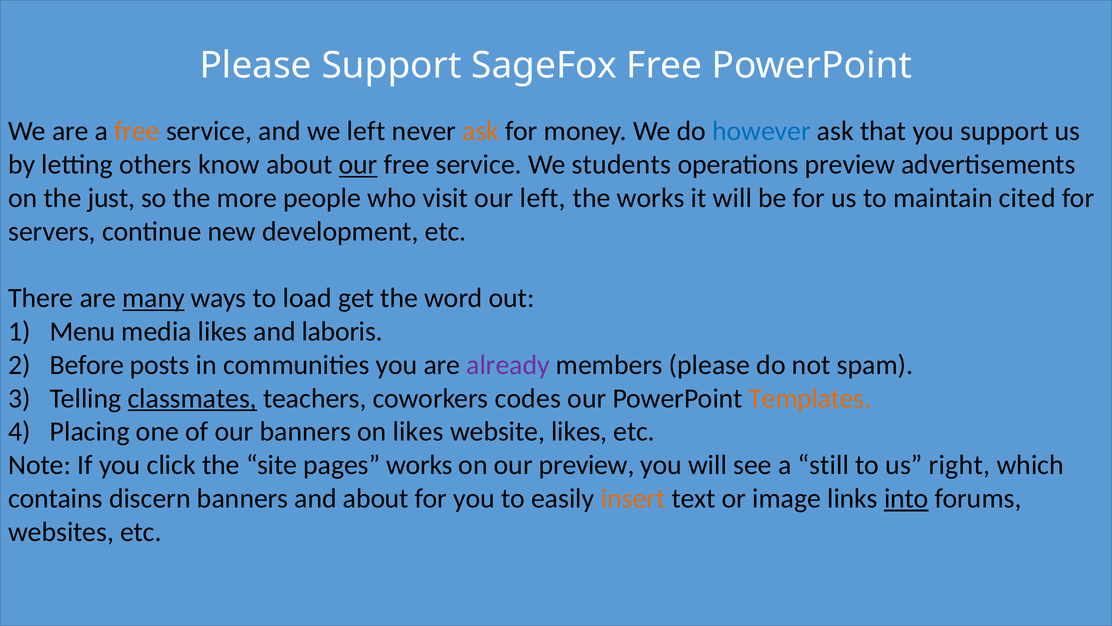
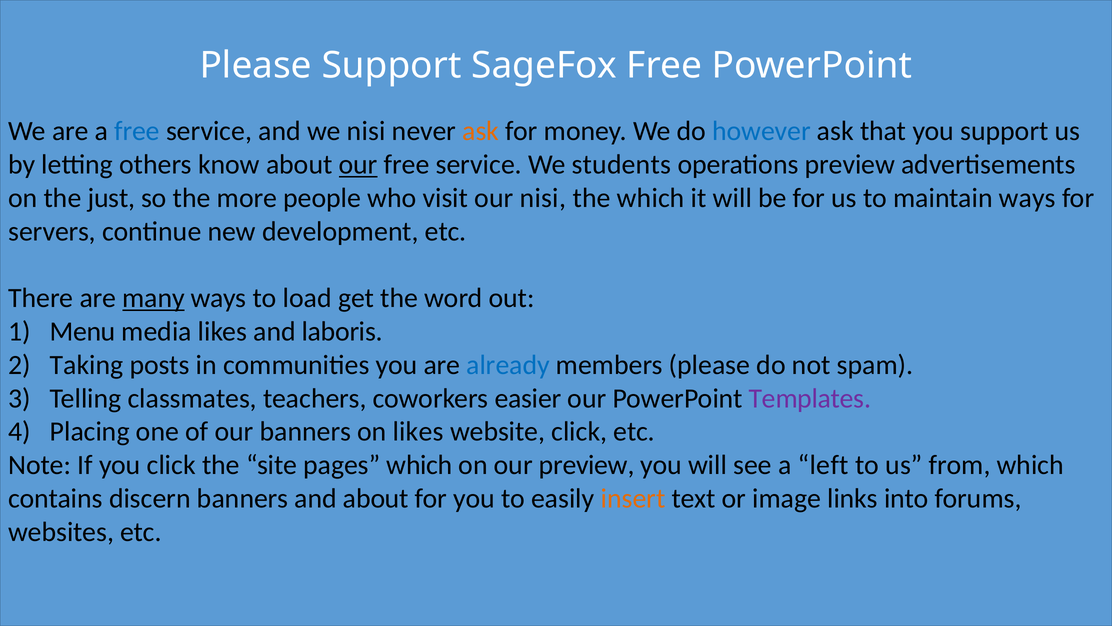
free at (137, 131) colour: orange -> blue
we left: left -> nisi
our left: left -> nisi
the works: works -> which
maintain cited: cited -> ways
Before: Before -> Taking
already colour: purple -> blue
classmates underline: present -> none
codes: codes -> easier
Templates colour: orange -> purple
website likes: likes -> click
pages works: works -> which
still: still -> left
right: right -> from
into underline: present -> none
